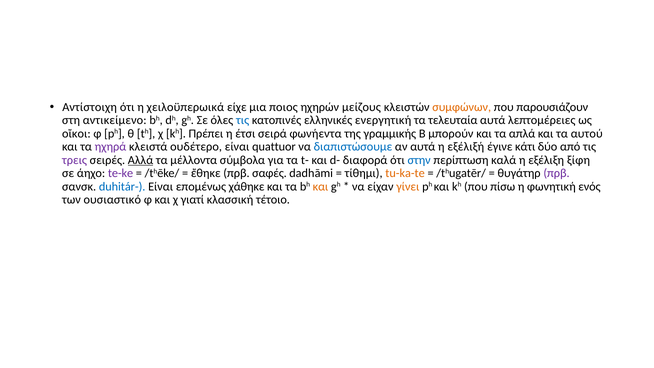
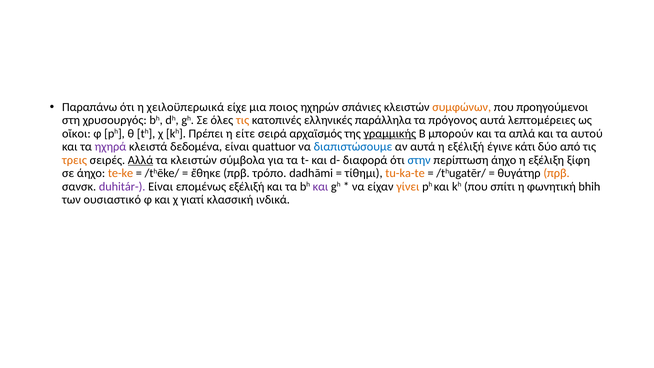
Αντίστοιχη: Αντίστοιχη -> Παραπάνω
μείζους: μείζους -> σπάνιες
παρουσιάζουν: παρουσιάζουν -> προηγούμενοι
αντικείμενο: αντικείμενο -> χρυσουργός
τις at (243, 120) colour: blue -> orange
ενεργητική: ενεργητική -> παράλληλα
τελευταία: τελευταία -> πρόγονος
έτσι: έτσι -> είτε
φωνήεντα: φωνήεντα -> αρχαϊσμός
γραμμικής underline: none -> present
ουδέτερο: ουδέτερο -> δεδομένα
τρεις colour: purple -> orange
τα μέλλοντα: μέλλοντα -> κλειστών
περίπτωση καλά: καλά -> άηχο
te-ke colour: purple -> orange
σαφές: σαφές -> τρόπο
πρβ at (557, 173) colour: purple -> orange
duhitár- colour: blue -> purple
επομένως χάθηκε: χάθηκε -> εξέλιξή
και at (321, 186) colour: orange -> purple
πίσω: πίσω -> σπίτι
ενός: ενός -> bhih
τέτοιο: τέτοιο -> ινδικά
